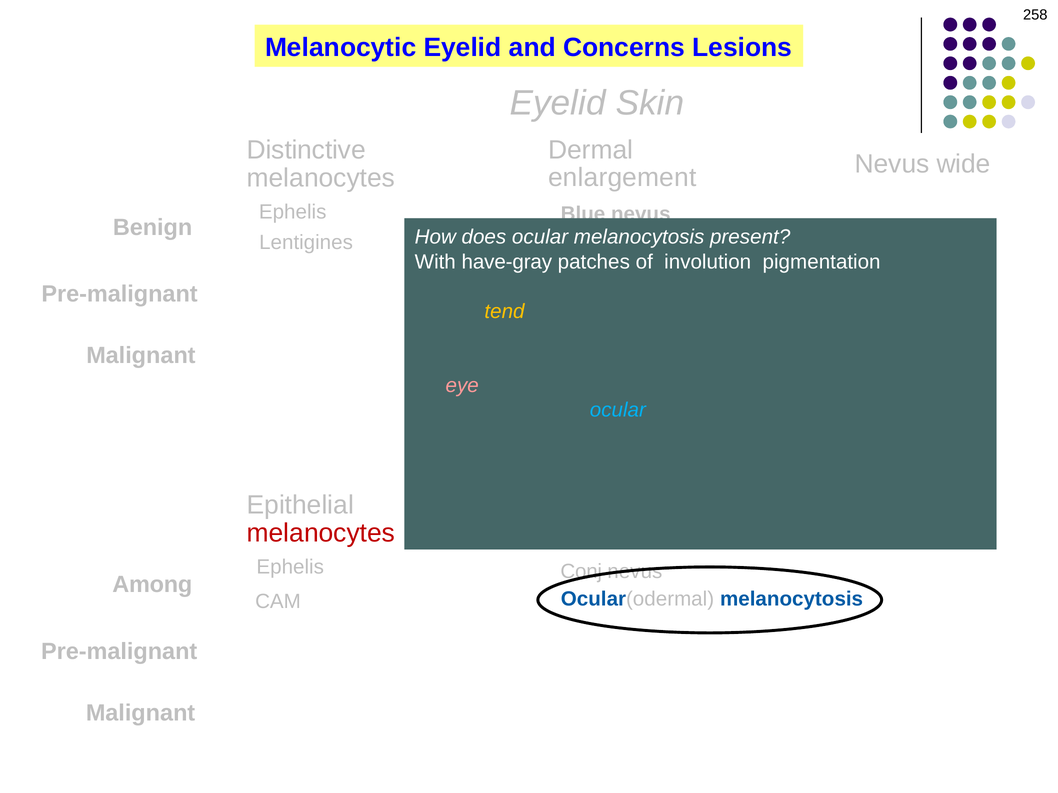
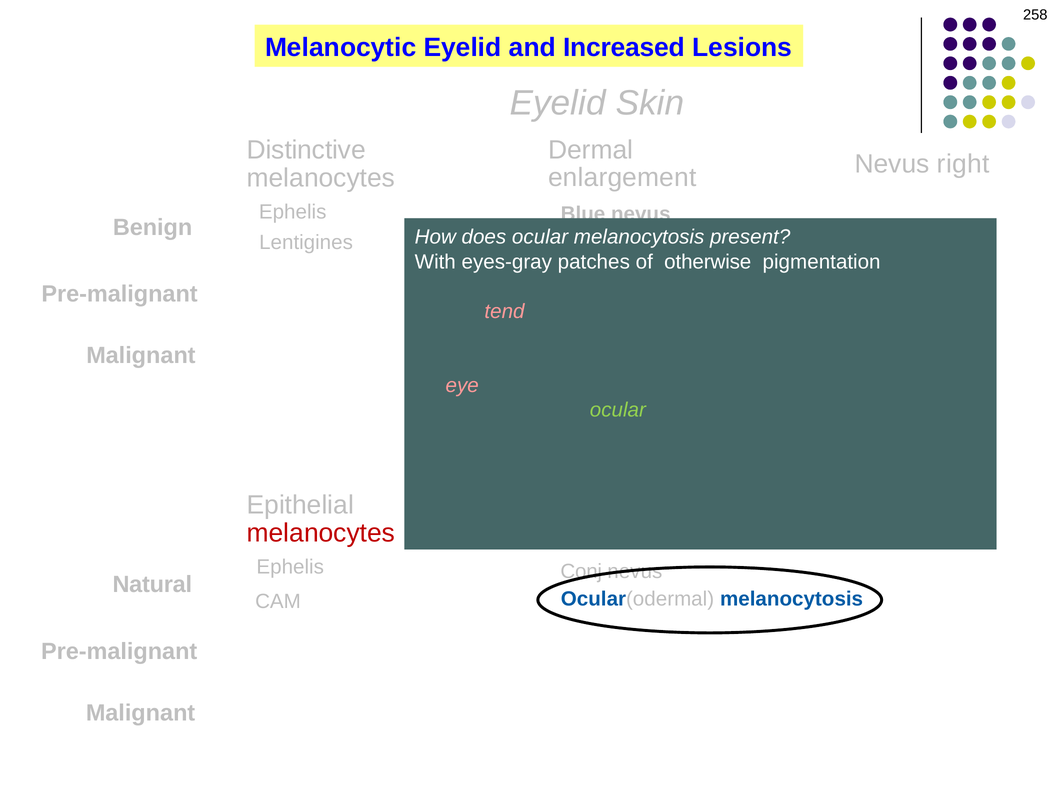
and Concerns: Concerns -> Increased
wide: wide -> right
have-gray: have-gray -> eyes-gray
involution: involution -> otherwise
tend colour: yellow -> pink
ocular at (618, 410) colour: light blue -> light green
Among at (152, 585): Among -> Natural
